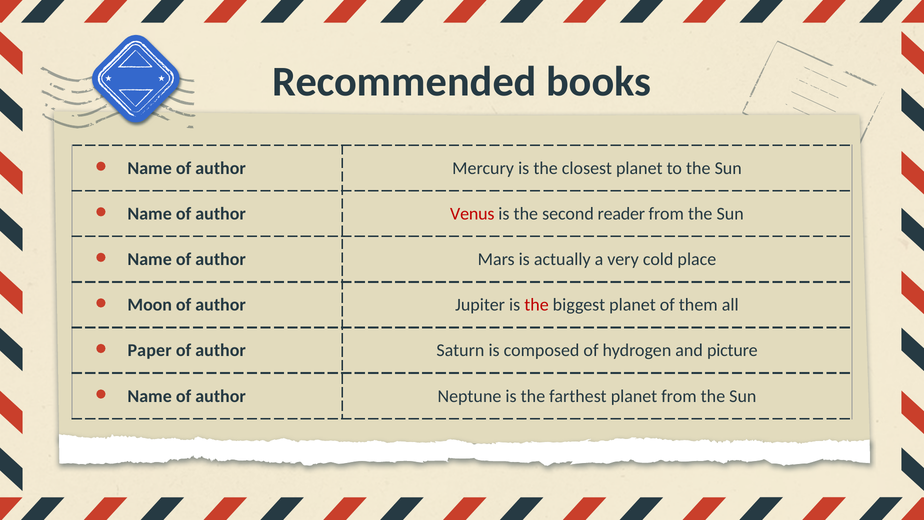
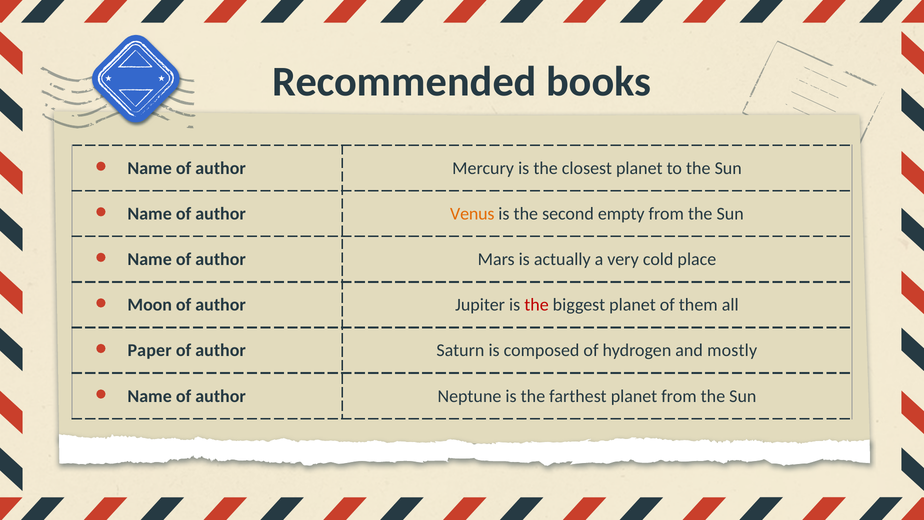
Venus colour: red -> orange
reader: reader -> empty
picture: picture -> mostly
